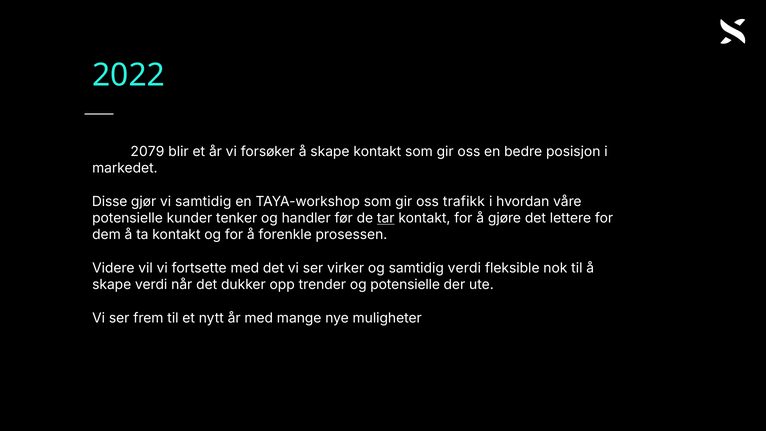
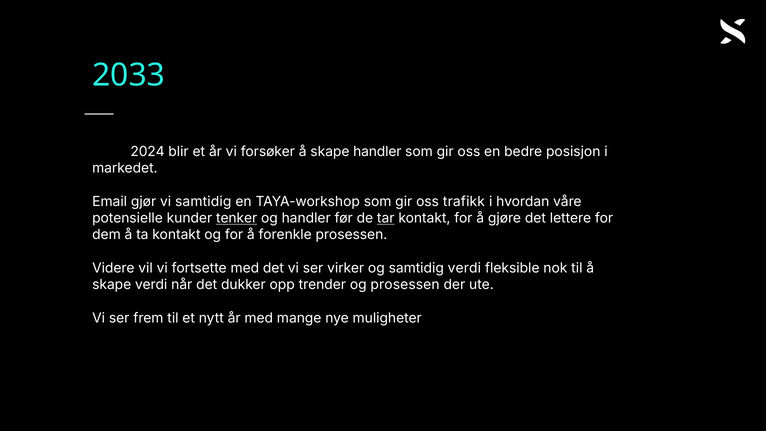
2022: 2022 -> 2033
2079: 2079 -> 2024
skape kontakt: kontakt -> handler
Disse: Disse -> Email
tenker underline: none -> present
og potensielle: potensielle -> prosessen
